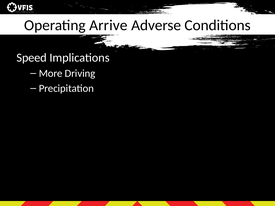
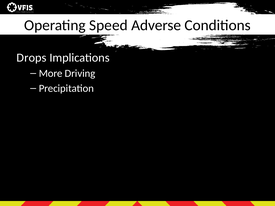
Arrive: Arrive -> Speed
Speed: Speed -> Drops
